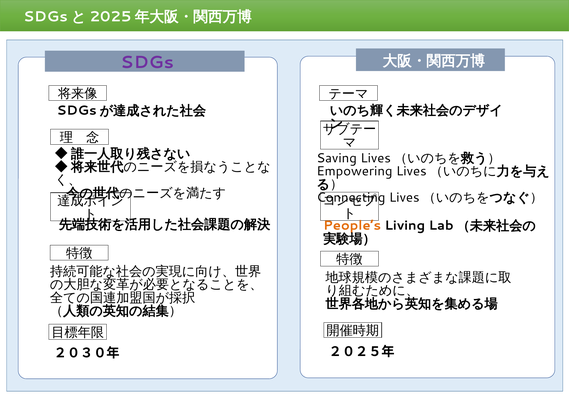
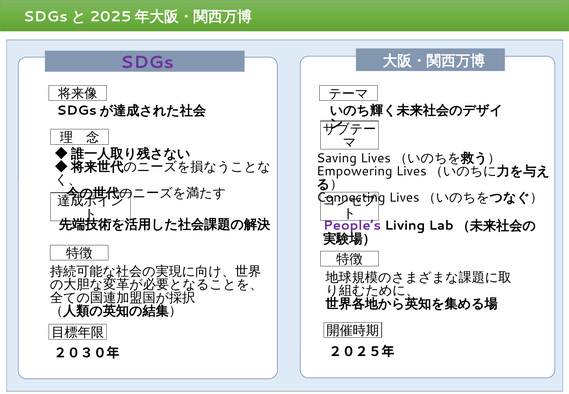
People’s colour: orange -> purple
